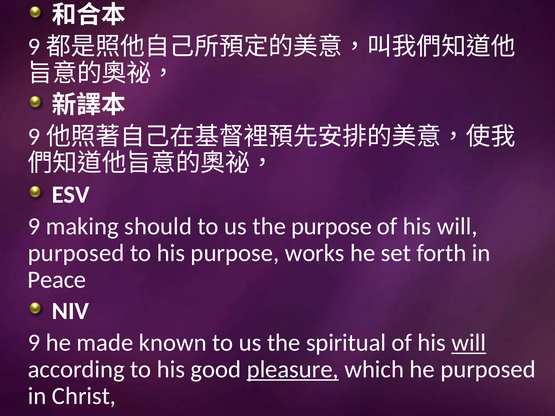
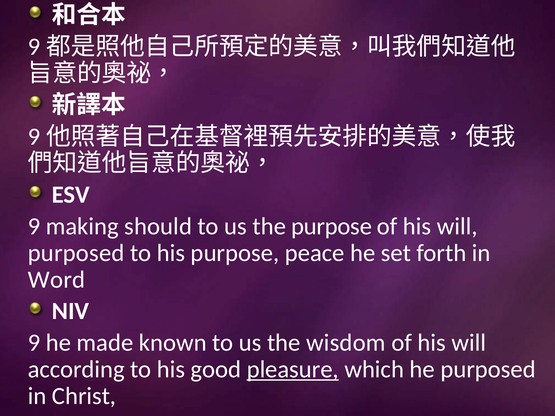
works: works -> peace
Peace: Peace -> Word
spiritual: spiritual -> wisdom
will at (469, 343) underline: present -> none
